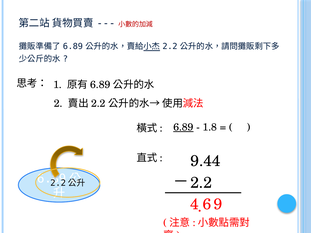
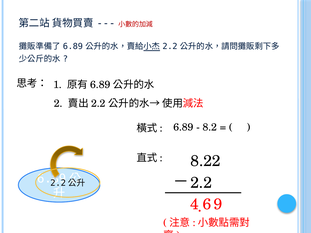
6.89 at (183, 127) underline: present -> none
1.8: 1.8 -> 8.2
9.44: 9.44 -> 8.22
